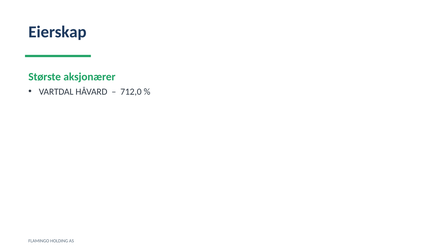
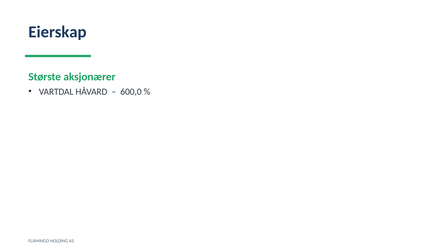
712,0: 712,0 -> 600,0
